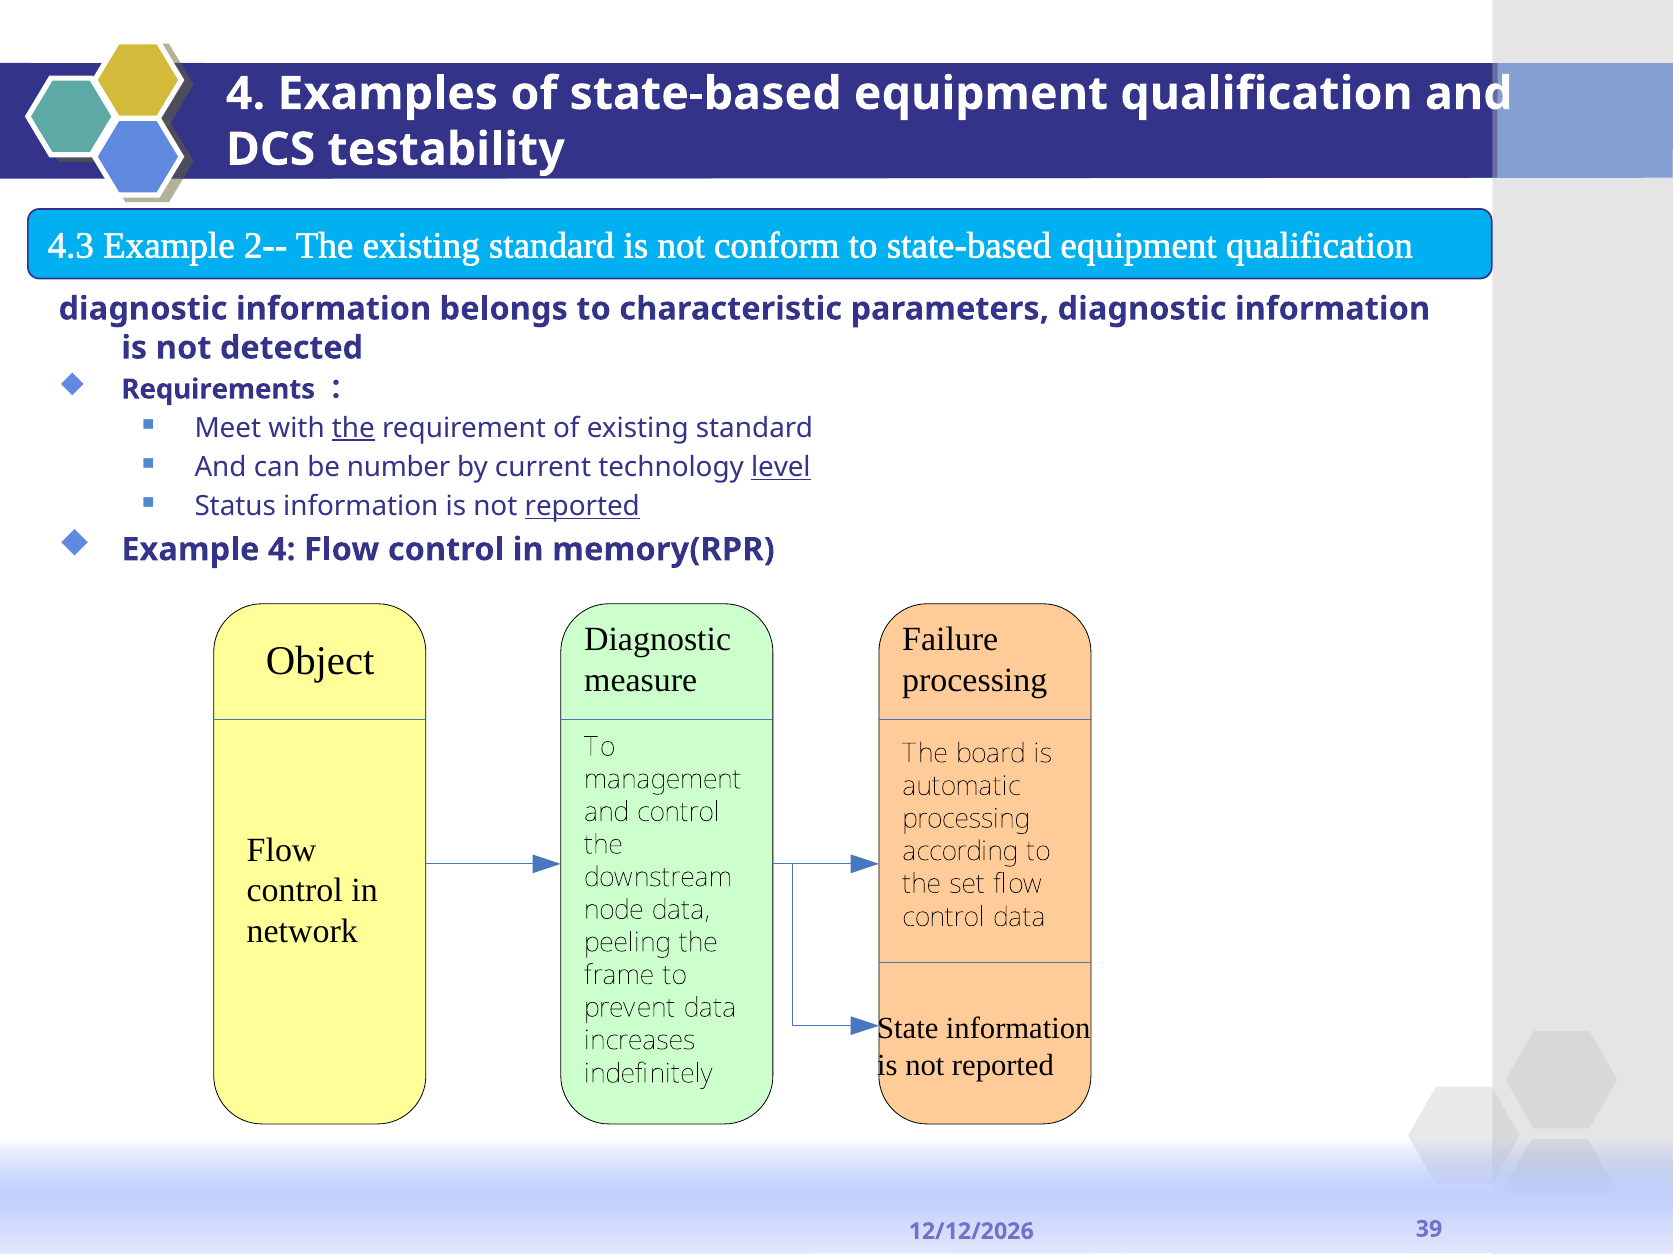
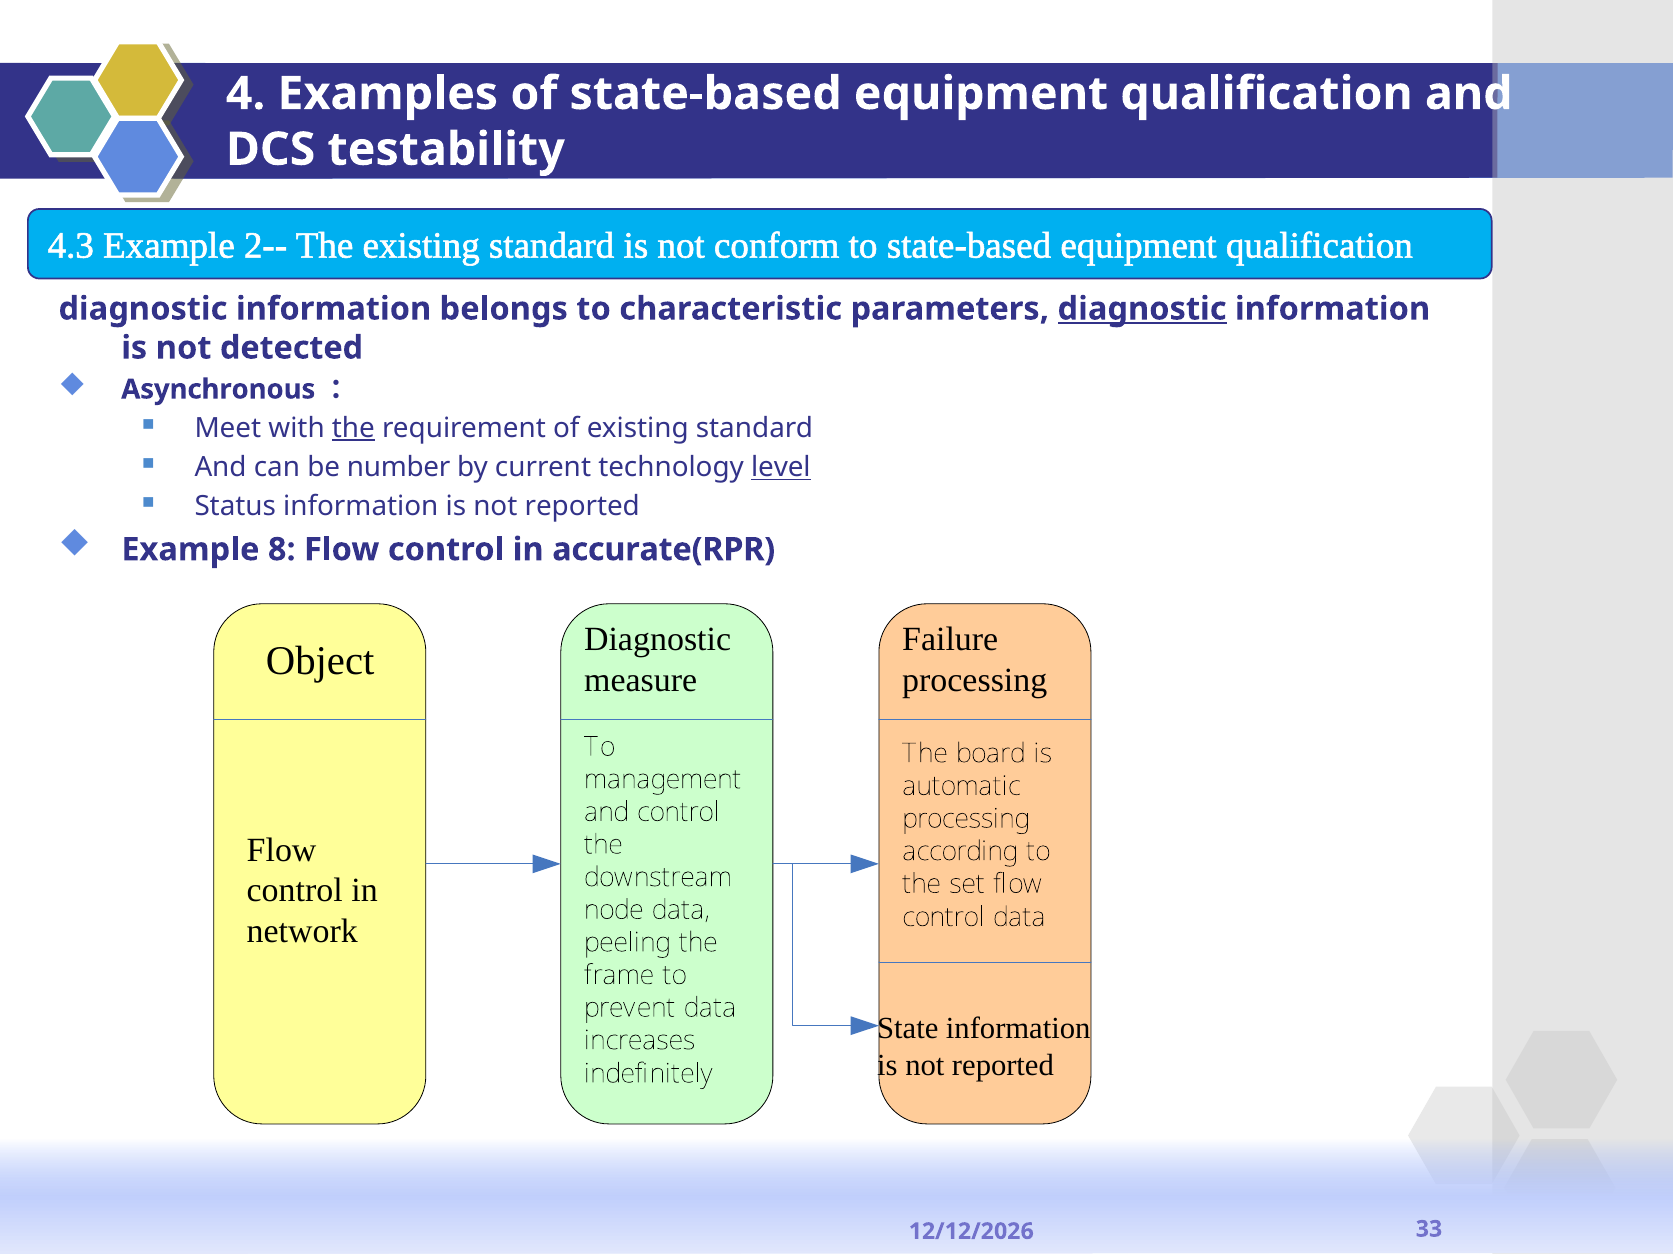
diagnostic at (1142, 309) underline: none -> present
Requirements: Requirements -> Asynchronous
reported at (582, 507) underline: present -> none
Example 4: 4 -> 8
memory(RPR: memory(RPR -> accurate(RPR
39: 39 -> 33
